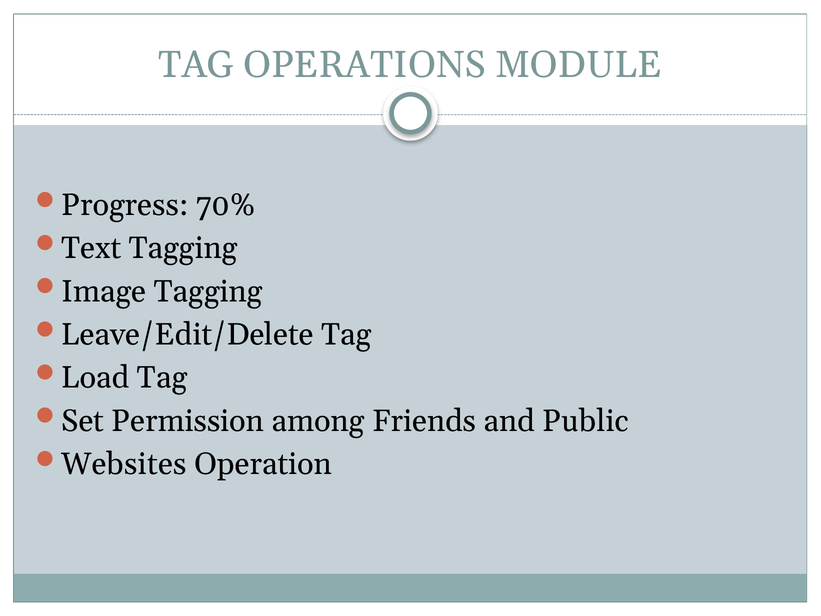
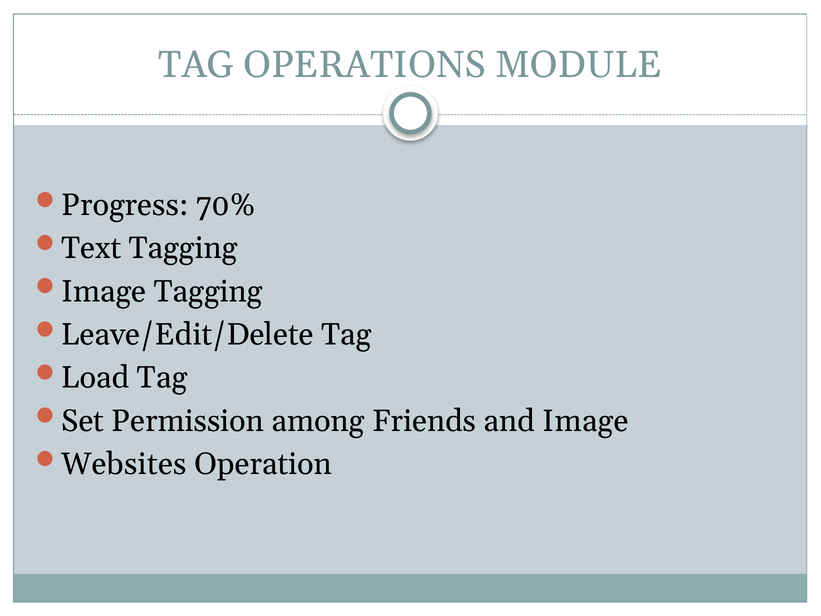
and Public: Public -> Image
